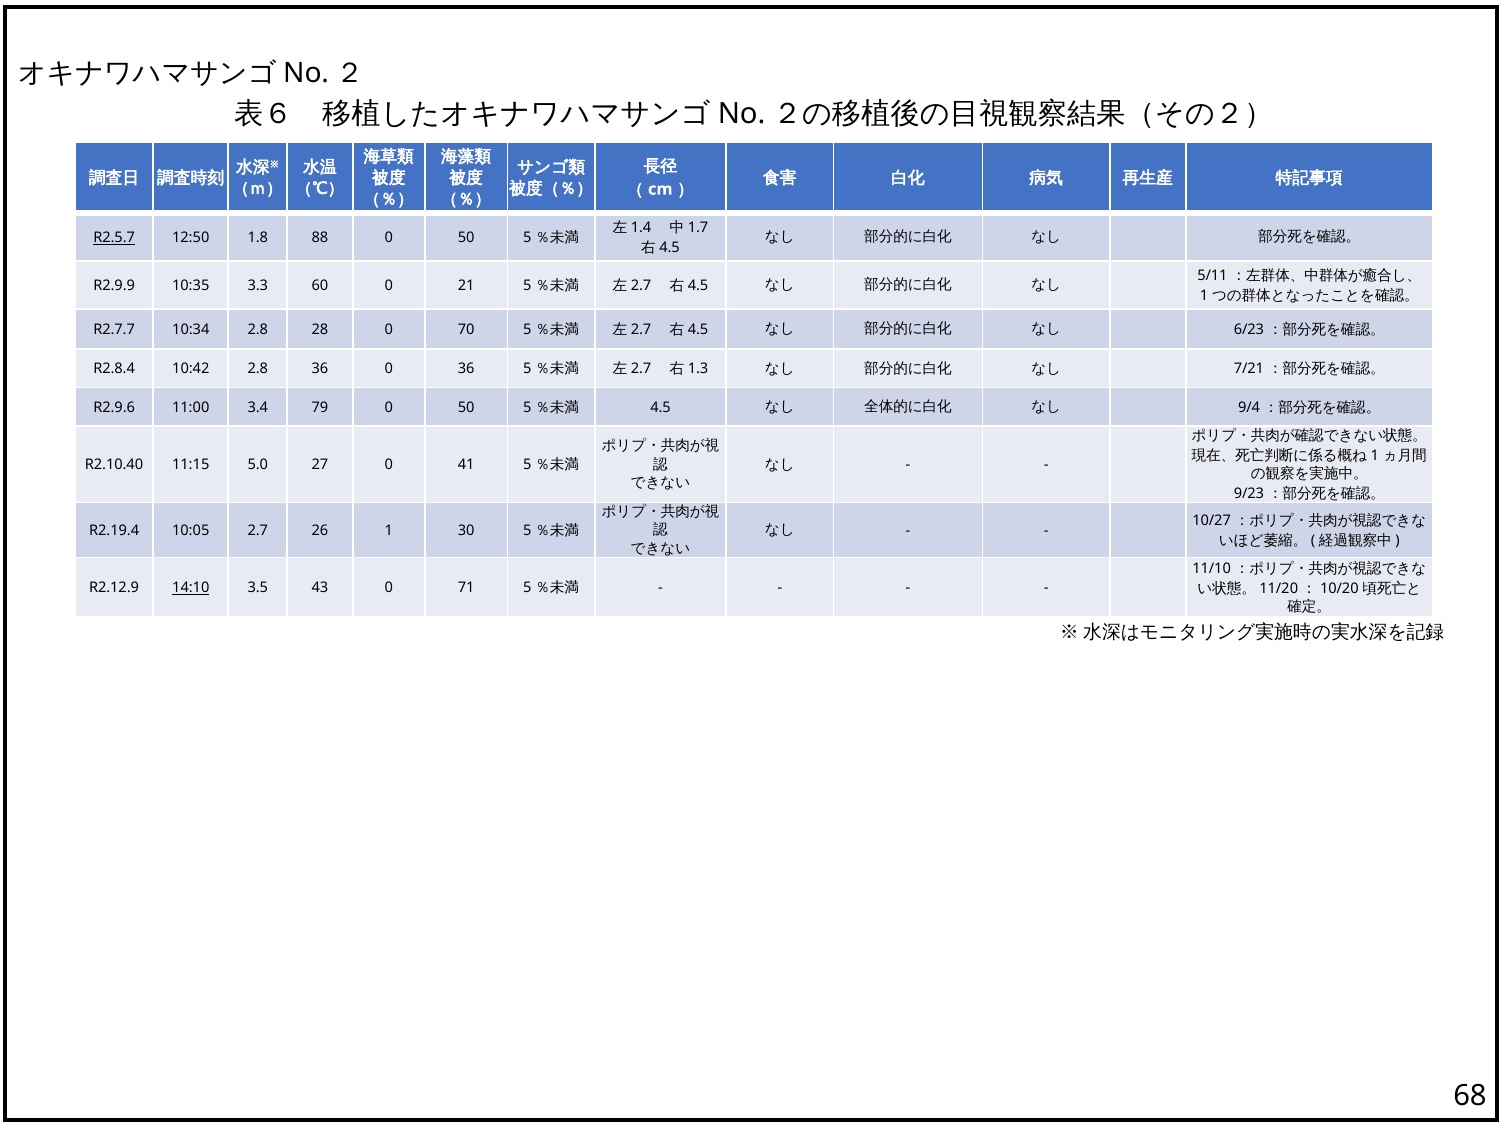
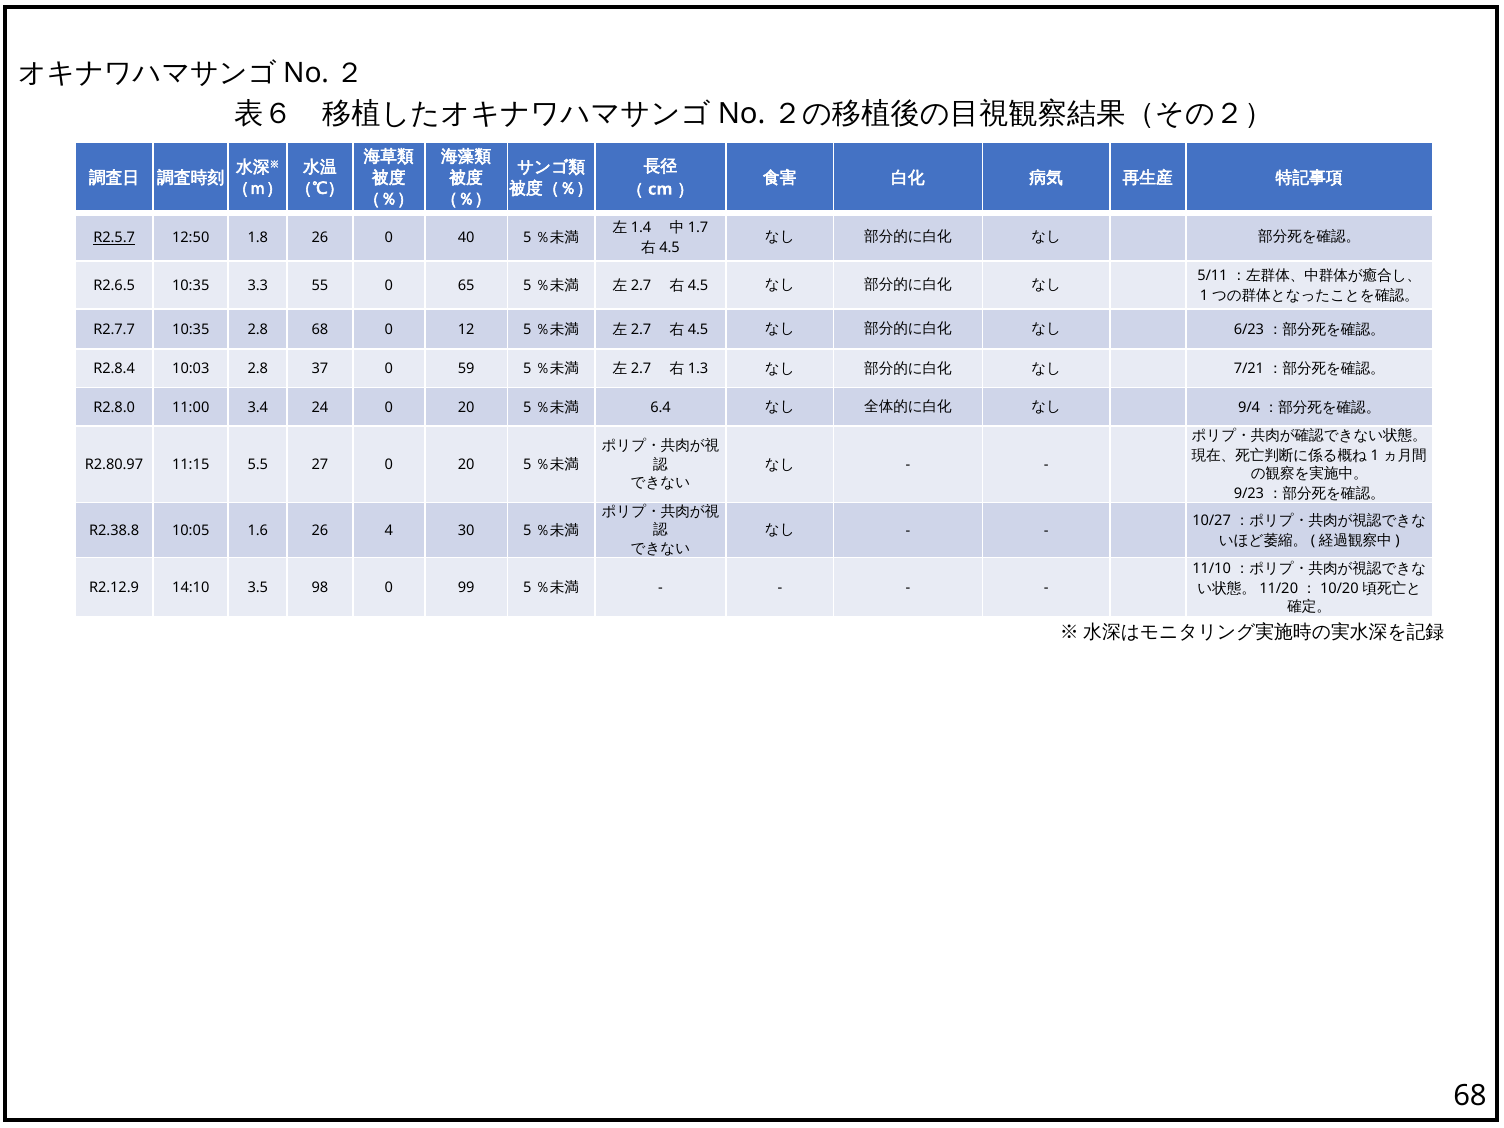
1.8 88: 88 -> 26
50 at (466, 238): 50 -> 40
R2.9.9: R2.9.9 -> R2.6.5
60: 60 -> 55
21: 21 -> 65
R2.7.7 10:34: 10:34 -> 10:35
2.8 28: 28 -> 68
70: 70 -> 12
10:42: 10:42 -> 10:03
2.8 36: 36 -> 37
0 36: 36 -> 59
R2.9.6: R2.9.6 -> R2.8.0
79: 79 -> 24
50 at (466, 408): 50 -> 20
4.5: 4.5 -> 6.4
R2.10.40: R2.10.40 -> R2.80.97
5.0: 5.0 -> 5.5
27 0 41: 41 -> 20
R2.19.4: R2.19.4 -> R2.38.8
2.7: 2.7 -> 1.6
26 1: 1 -> 4
14:10 underline: present -> none
43: 43 -> 98
71: 71 -> 99
